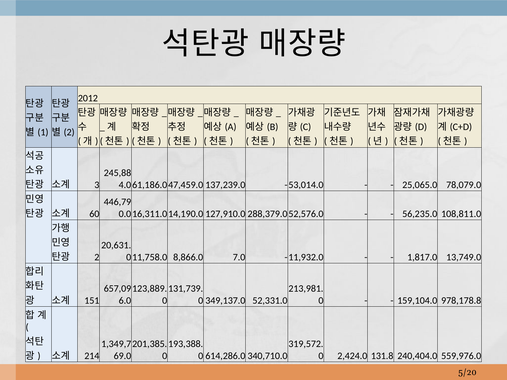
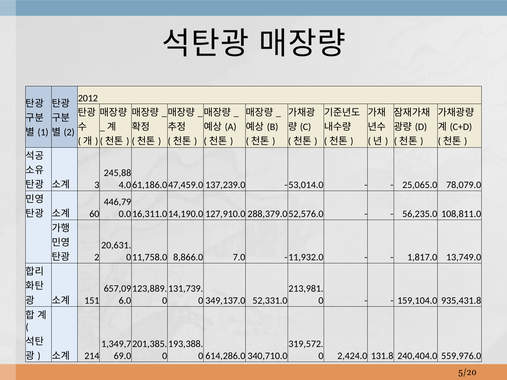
978,178.8: 978,178.8 -> 935,431.8
